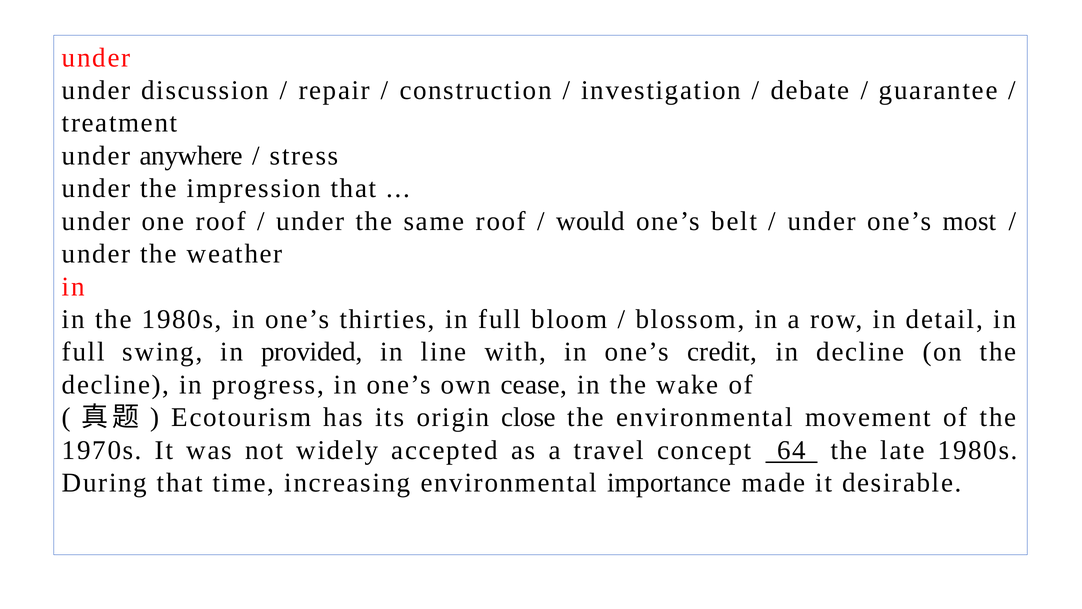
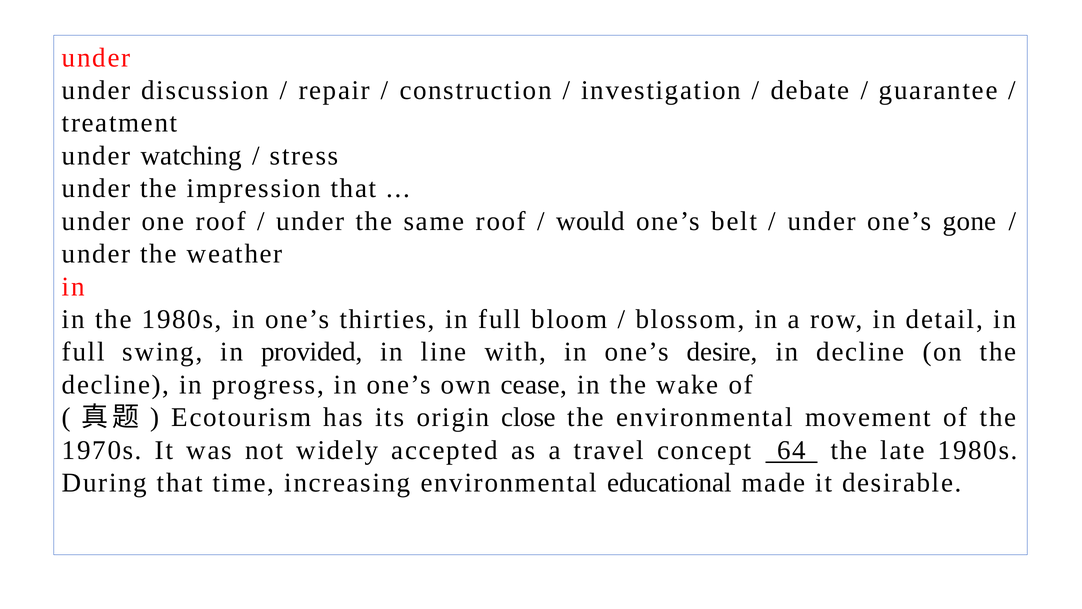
anywhere: anywhere -> watching
most: most -> gone
credit: credit -> desire
importance: importance -> educational
